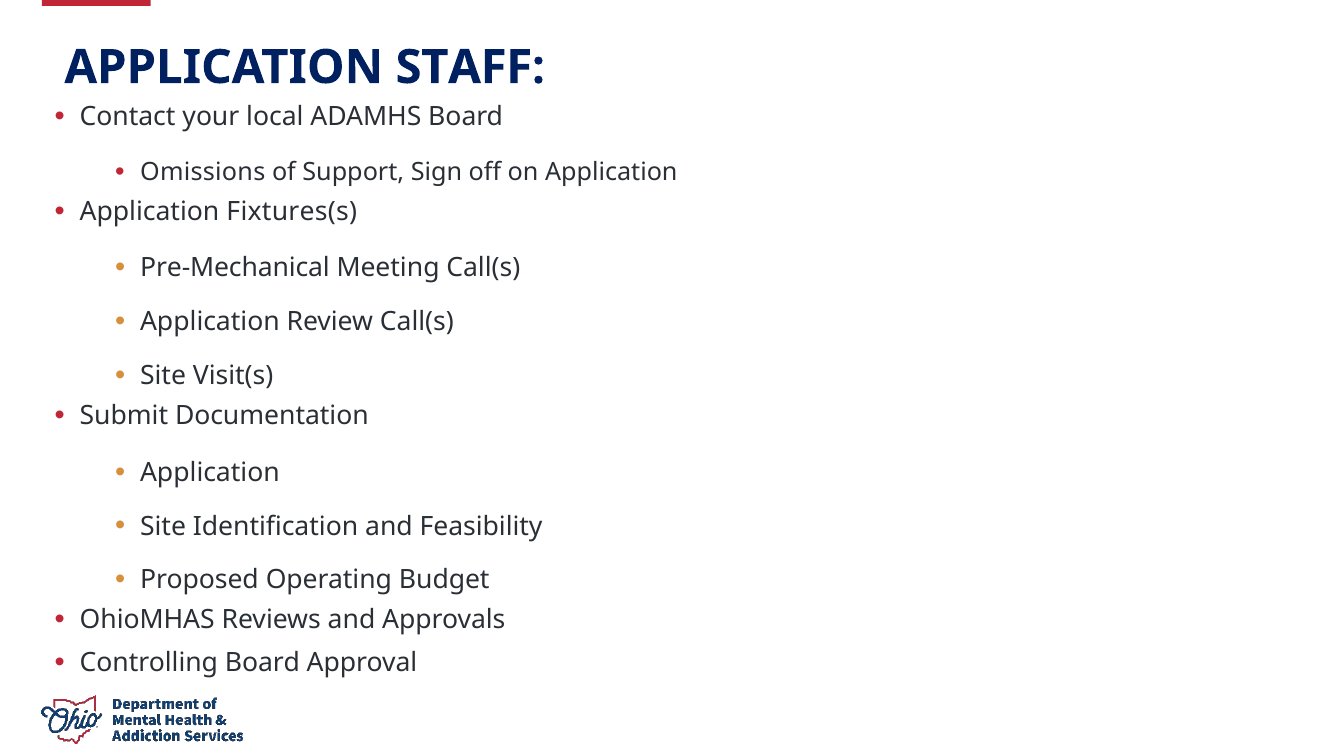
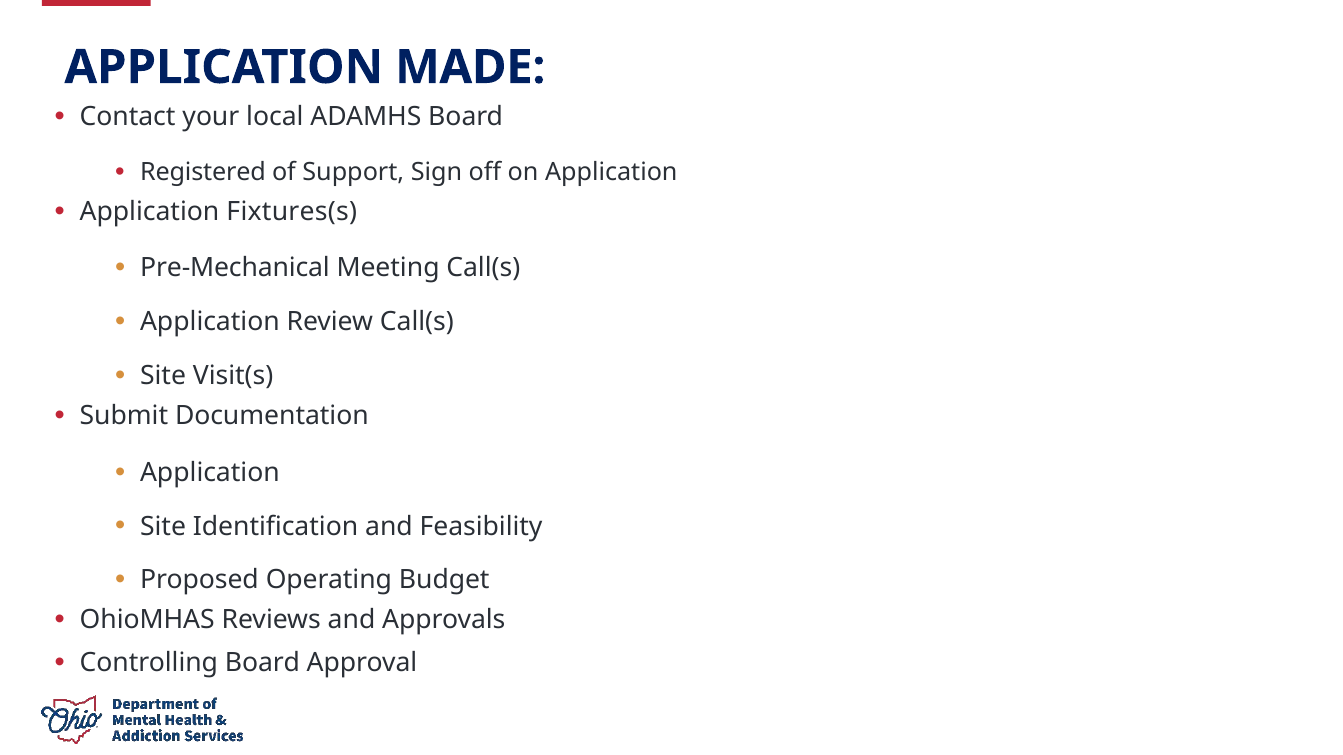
STAFF: STAFF -> MADE
Omissions: Omissions -> Registered
